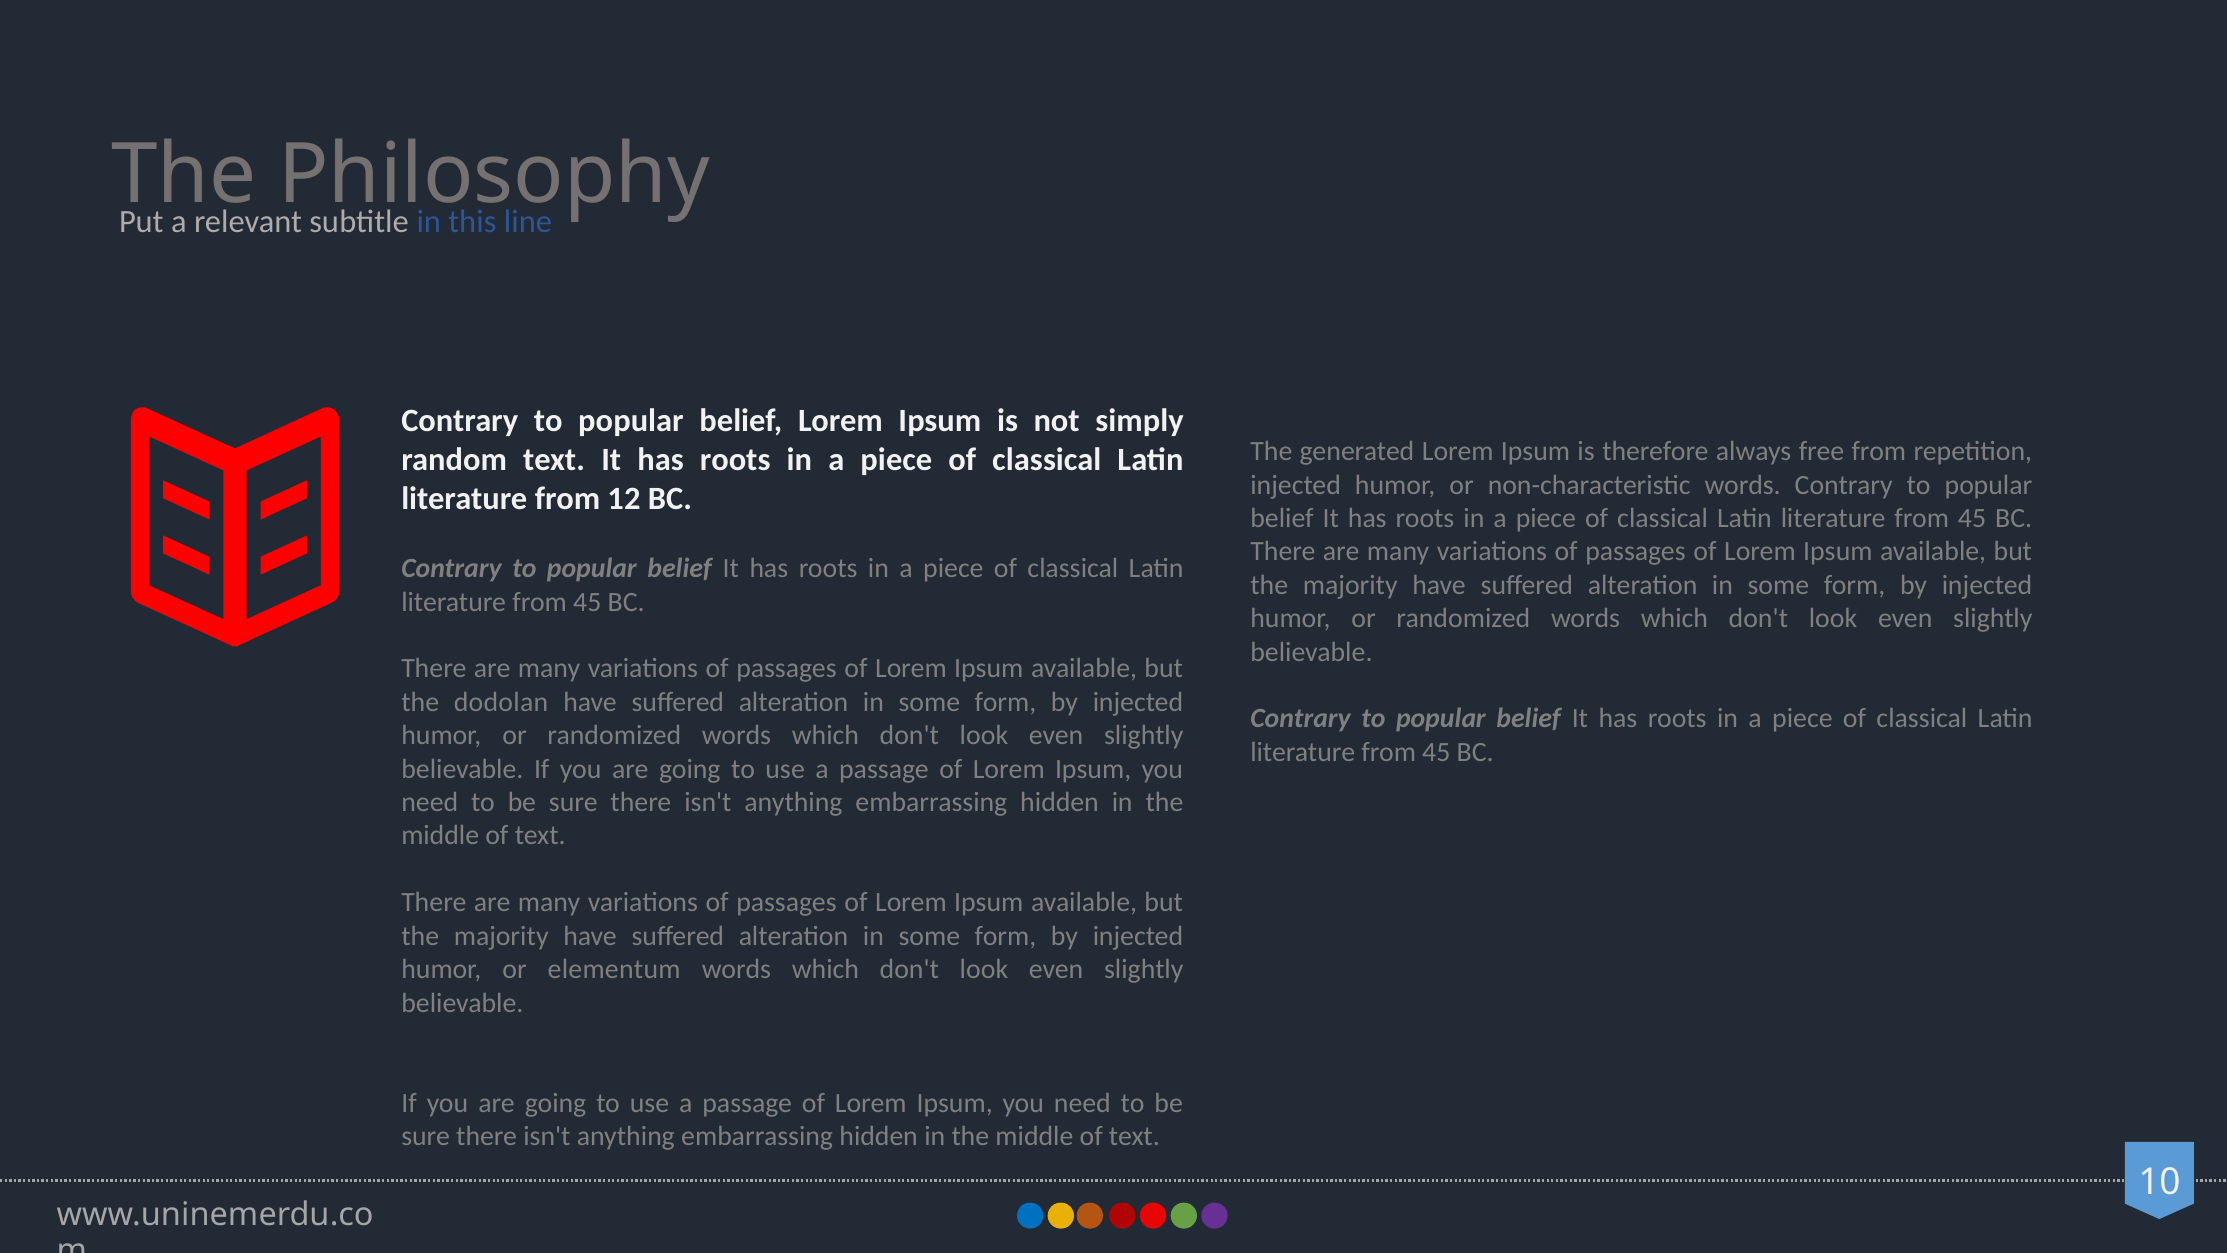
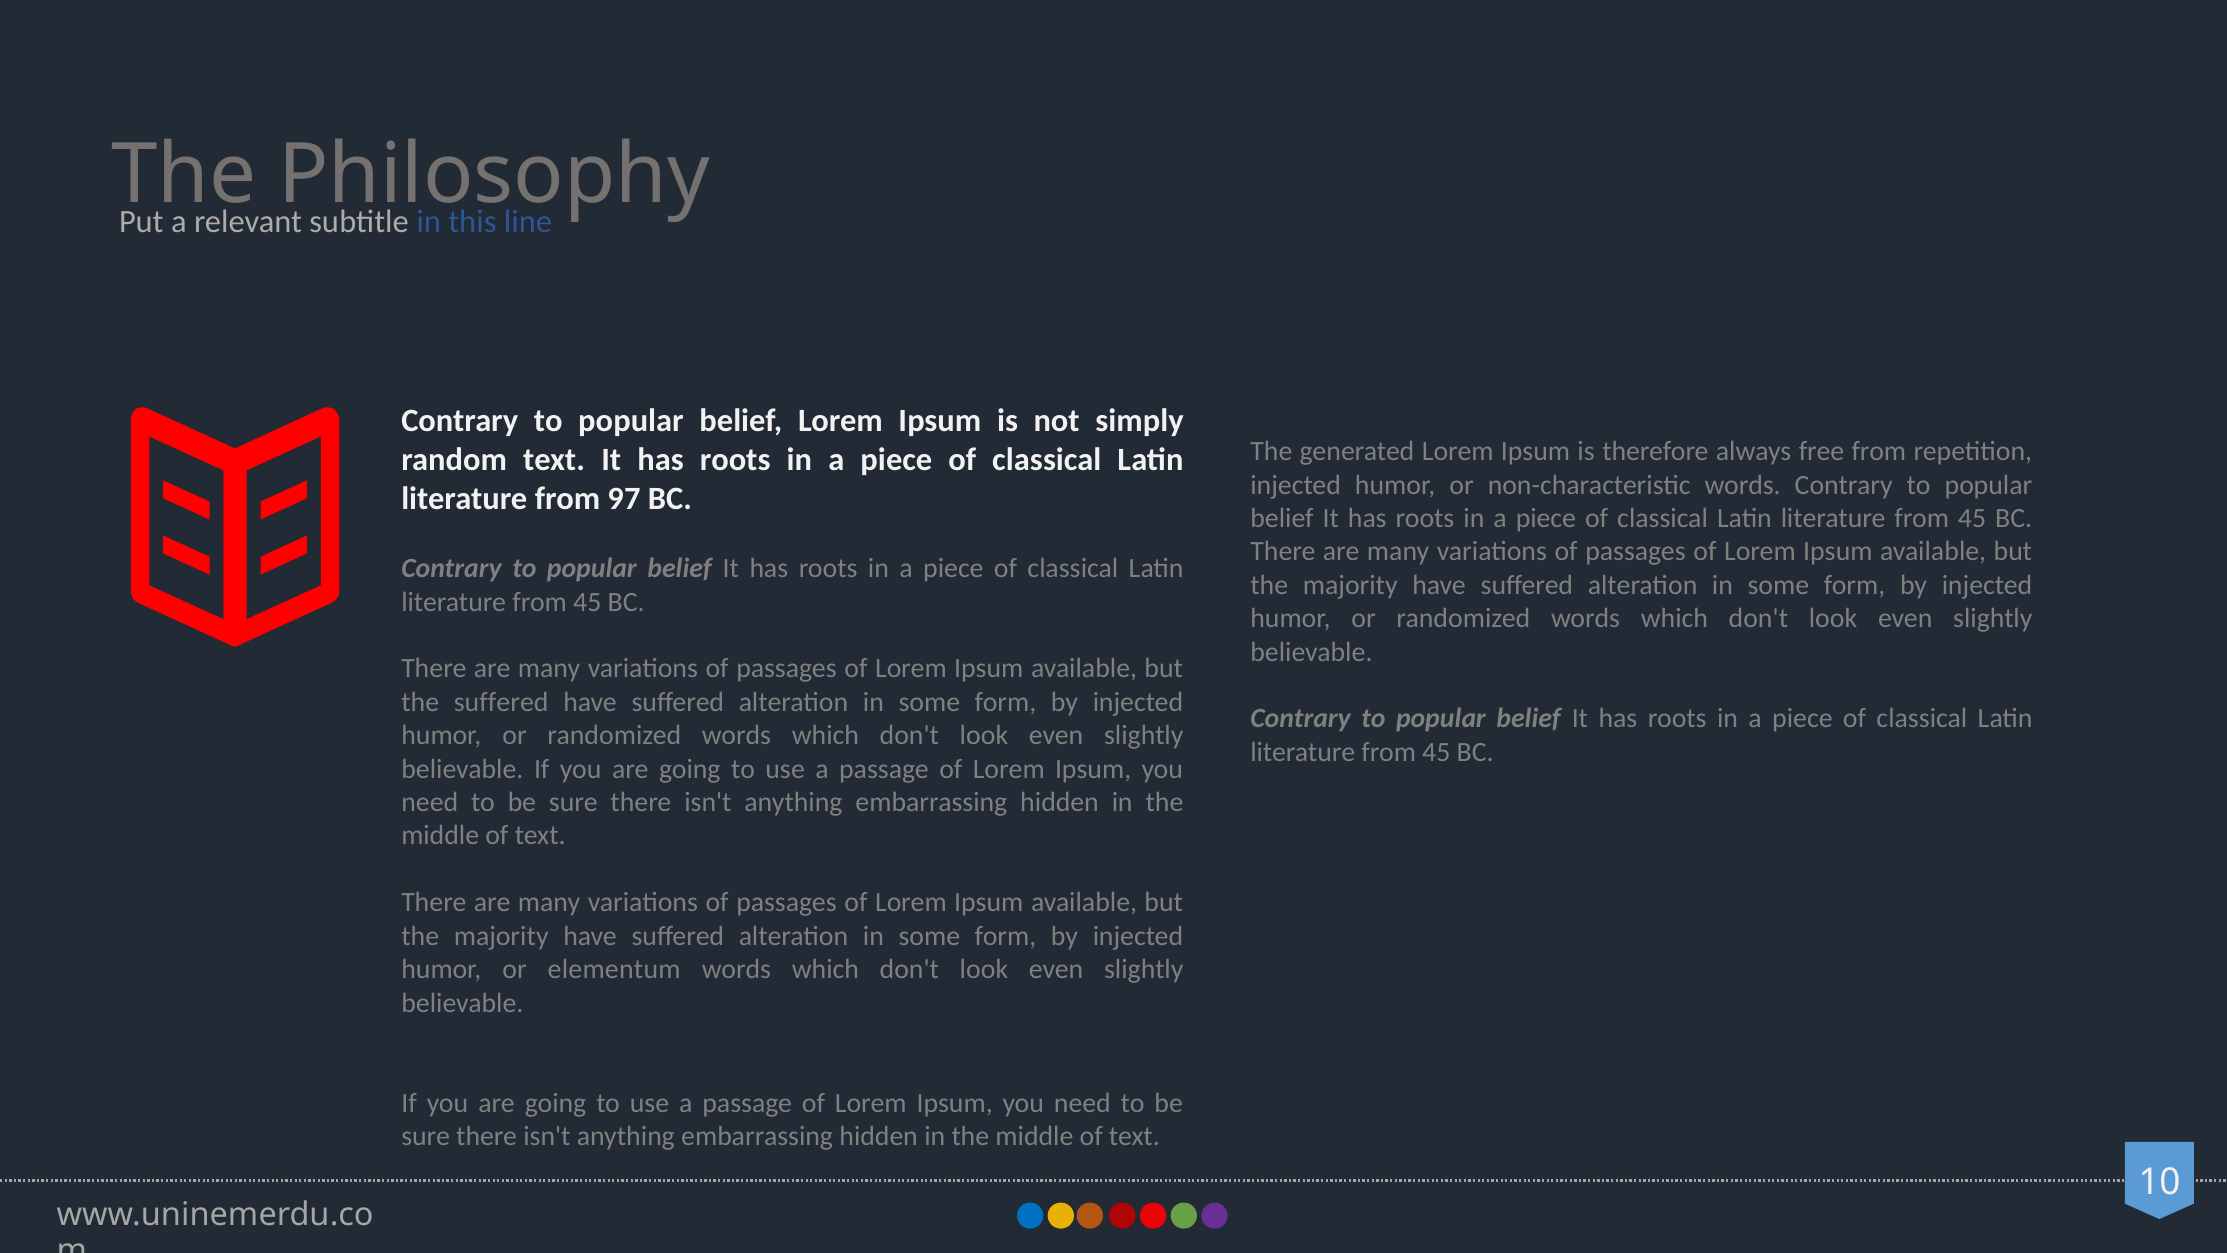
12: 12 -> 97
the dodolan: dodolan -> suffered
